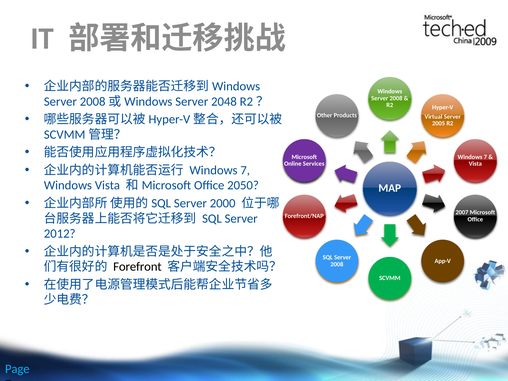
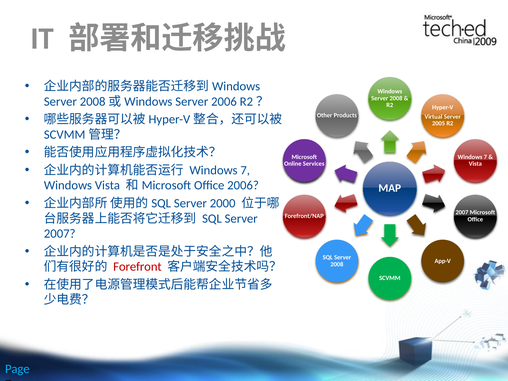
Server 2048: 2048 -> 2006
Office 2050: 2050 -> 2006
2012 at (60, 234): 2012 -> 2007
Forefront colour: black -> red
